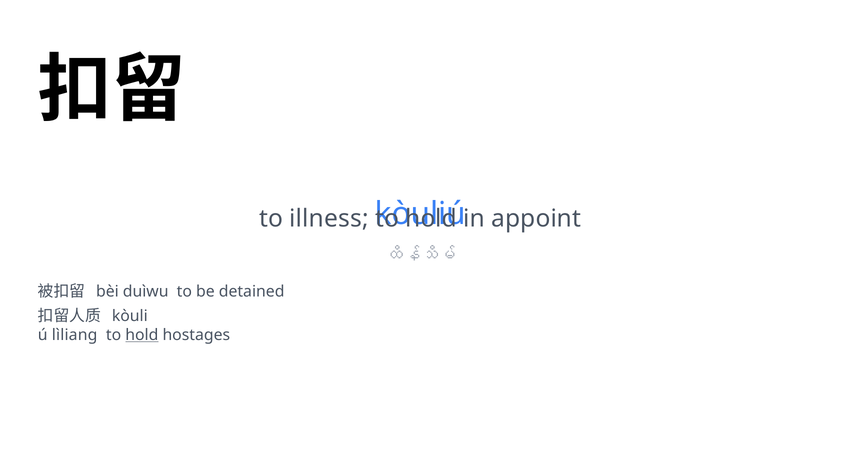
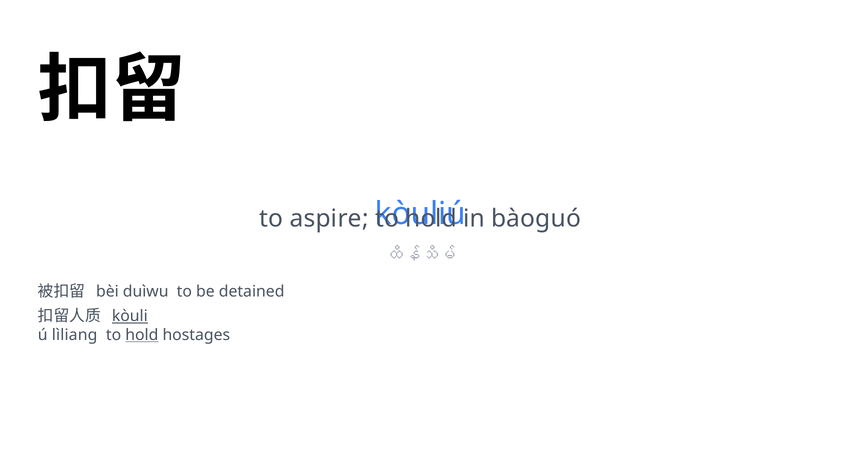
illness: illness -> aspire
appoint: appoint -> bàoguó
kòuli underline: none -> present
